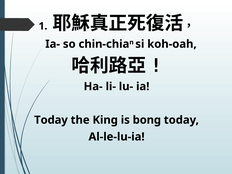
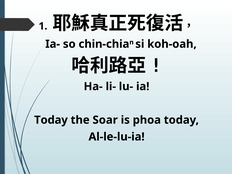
King: King -> Soar
bong: bong -> phoa
